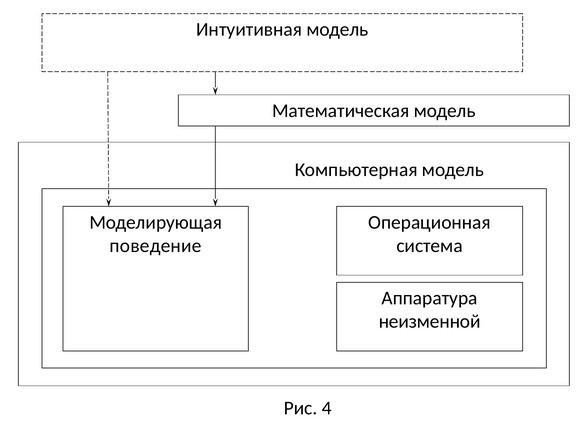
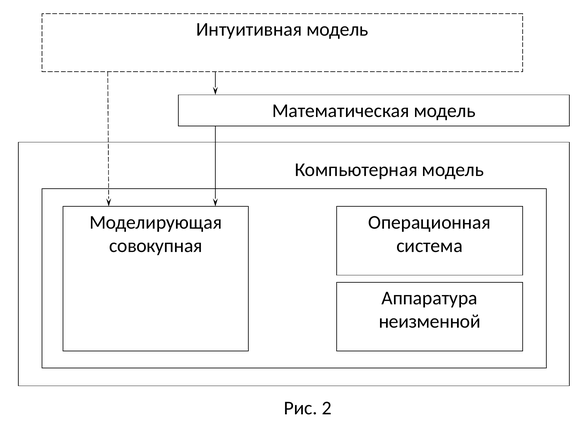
поведение: поведение -> совокупная
4: 4 -> 2
